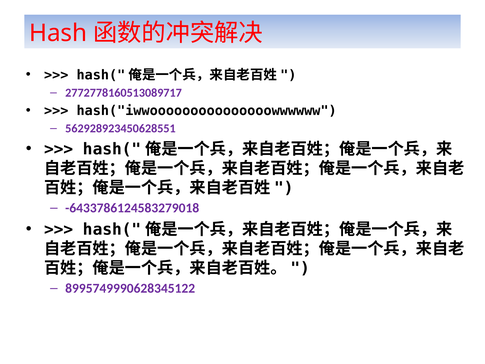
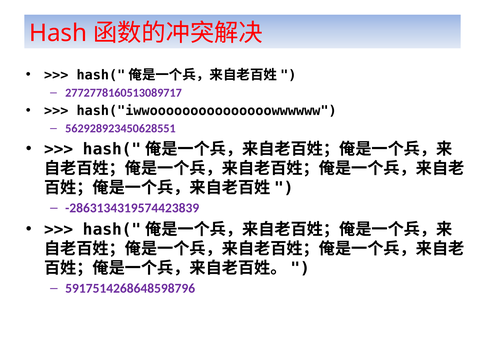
-6433786124583279018: -6433786124583279018 -> -2863134319574423839
8995749990628345122: 8995749990628345122 -> 5917514268648598796
